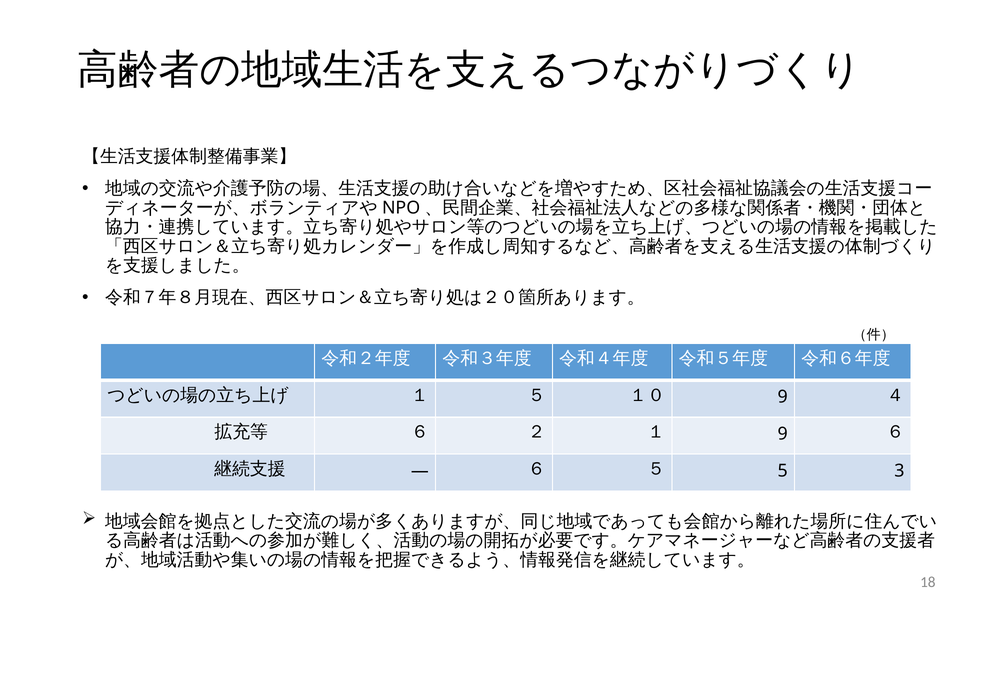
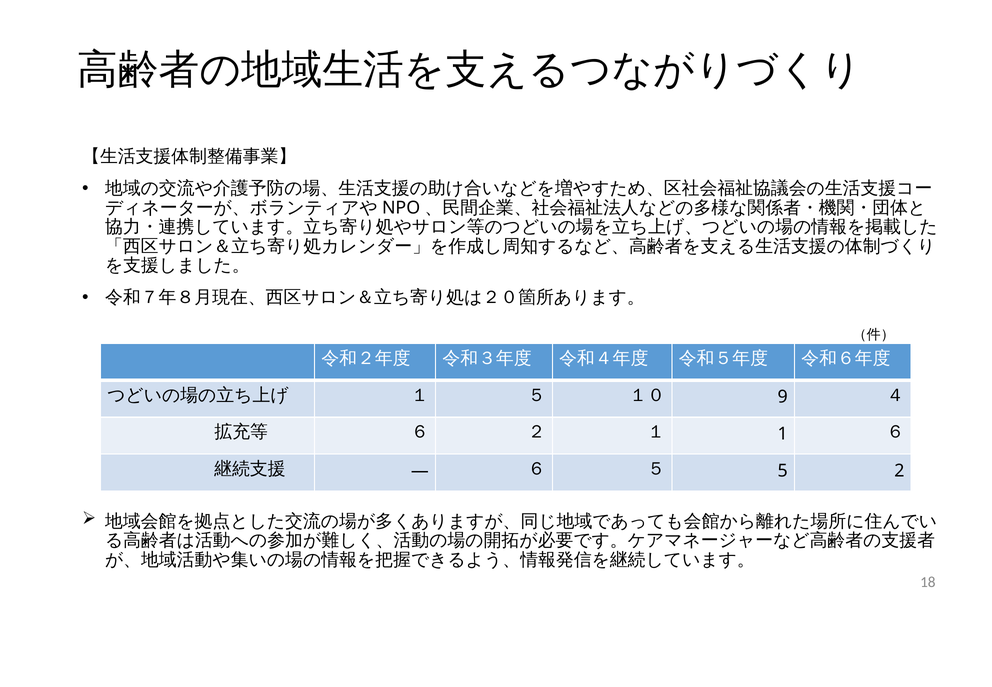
１ 9: 9 -> 1
3: 3 -> 2
